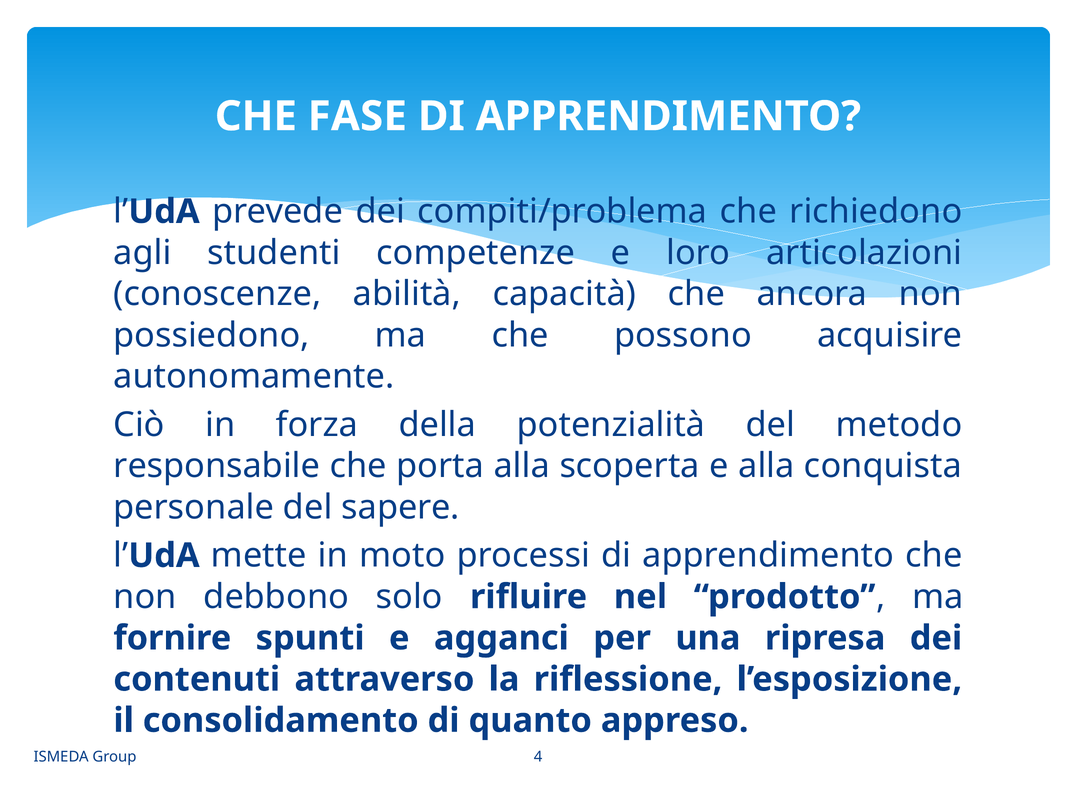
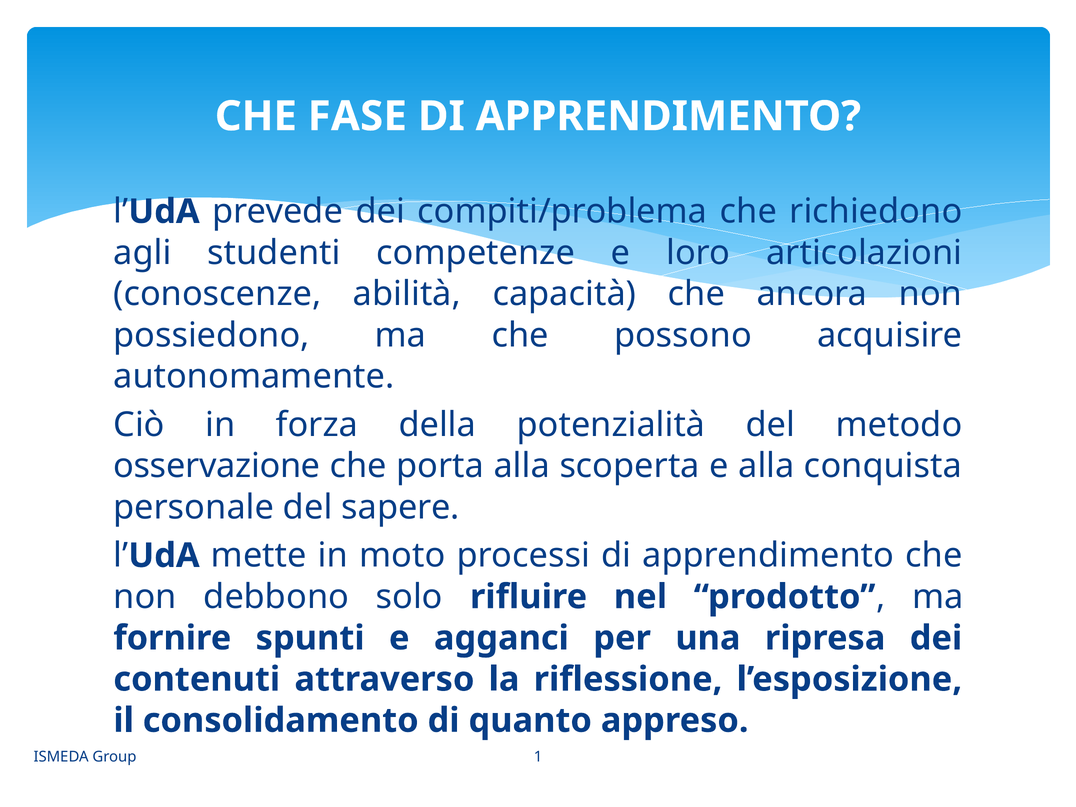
responsabile: responsabile -> osservazione
4: 4 -> 1
